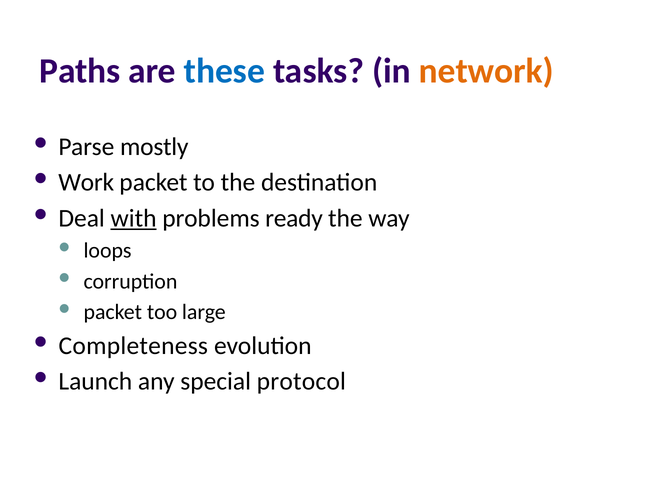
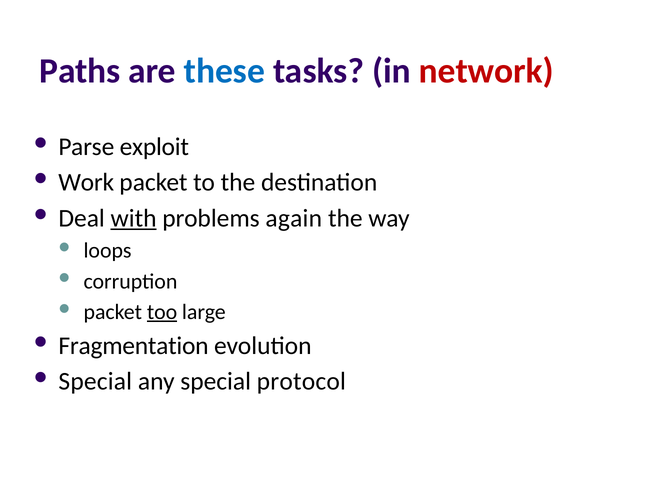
network colour: orange -> red
mostly: mostly -> exploit
ready: ready -> again
too underline: none -> present
Completeness: Completeness -> Fragmentation
Launch at (95, 381): Launch -> Special
